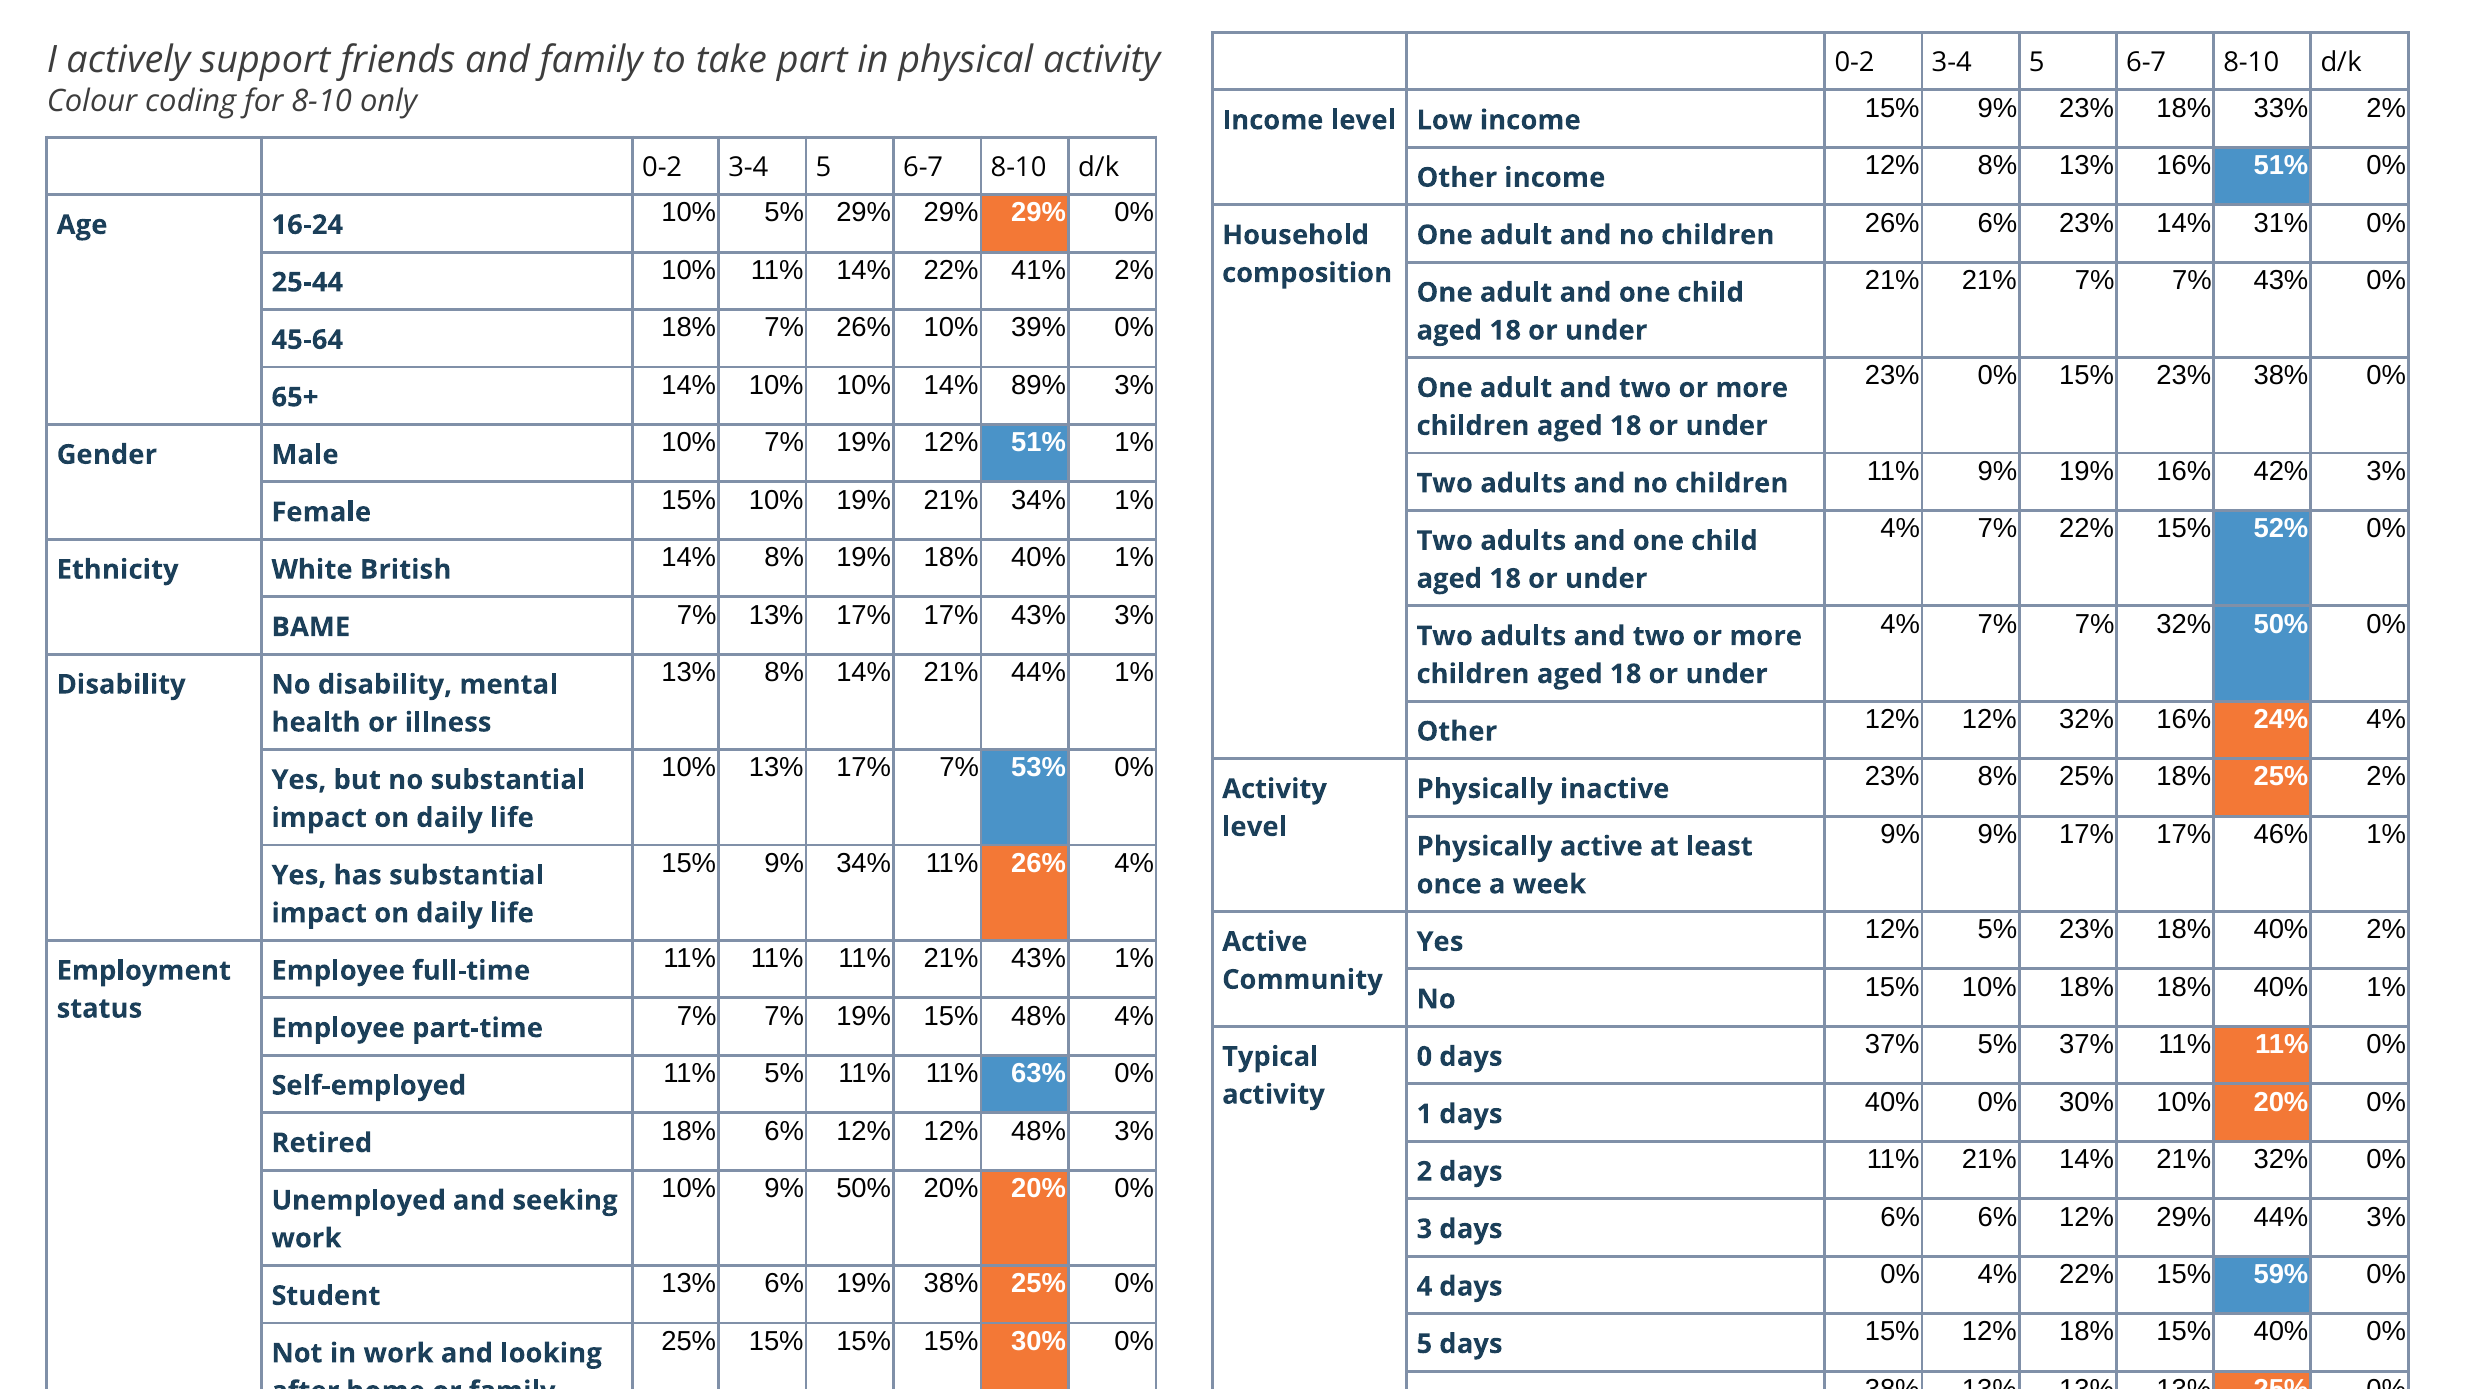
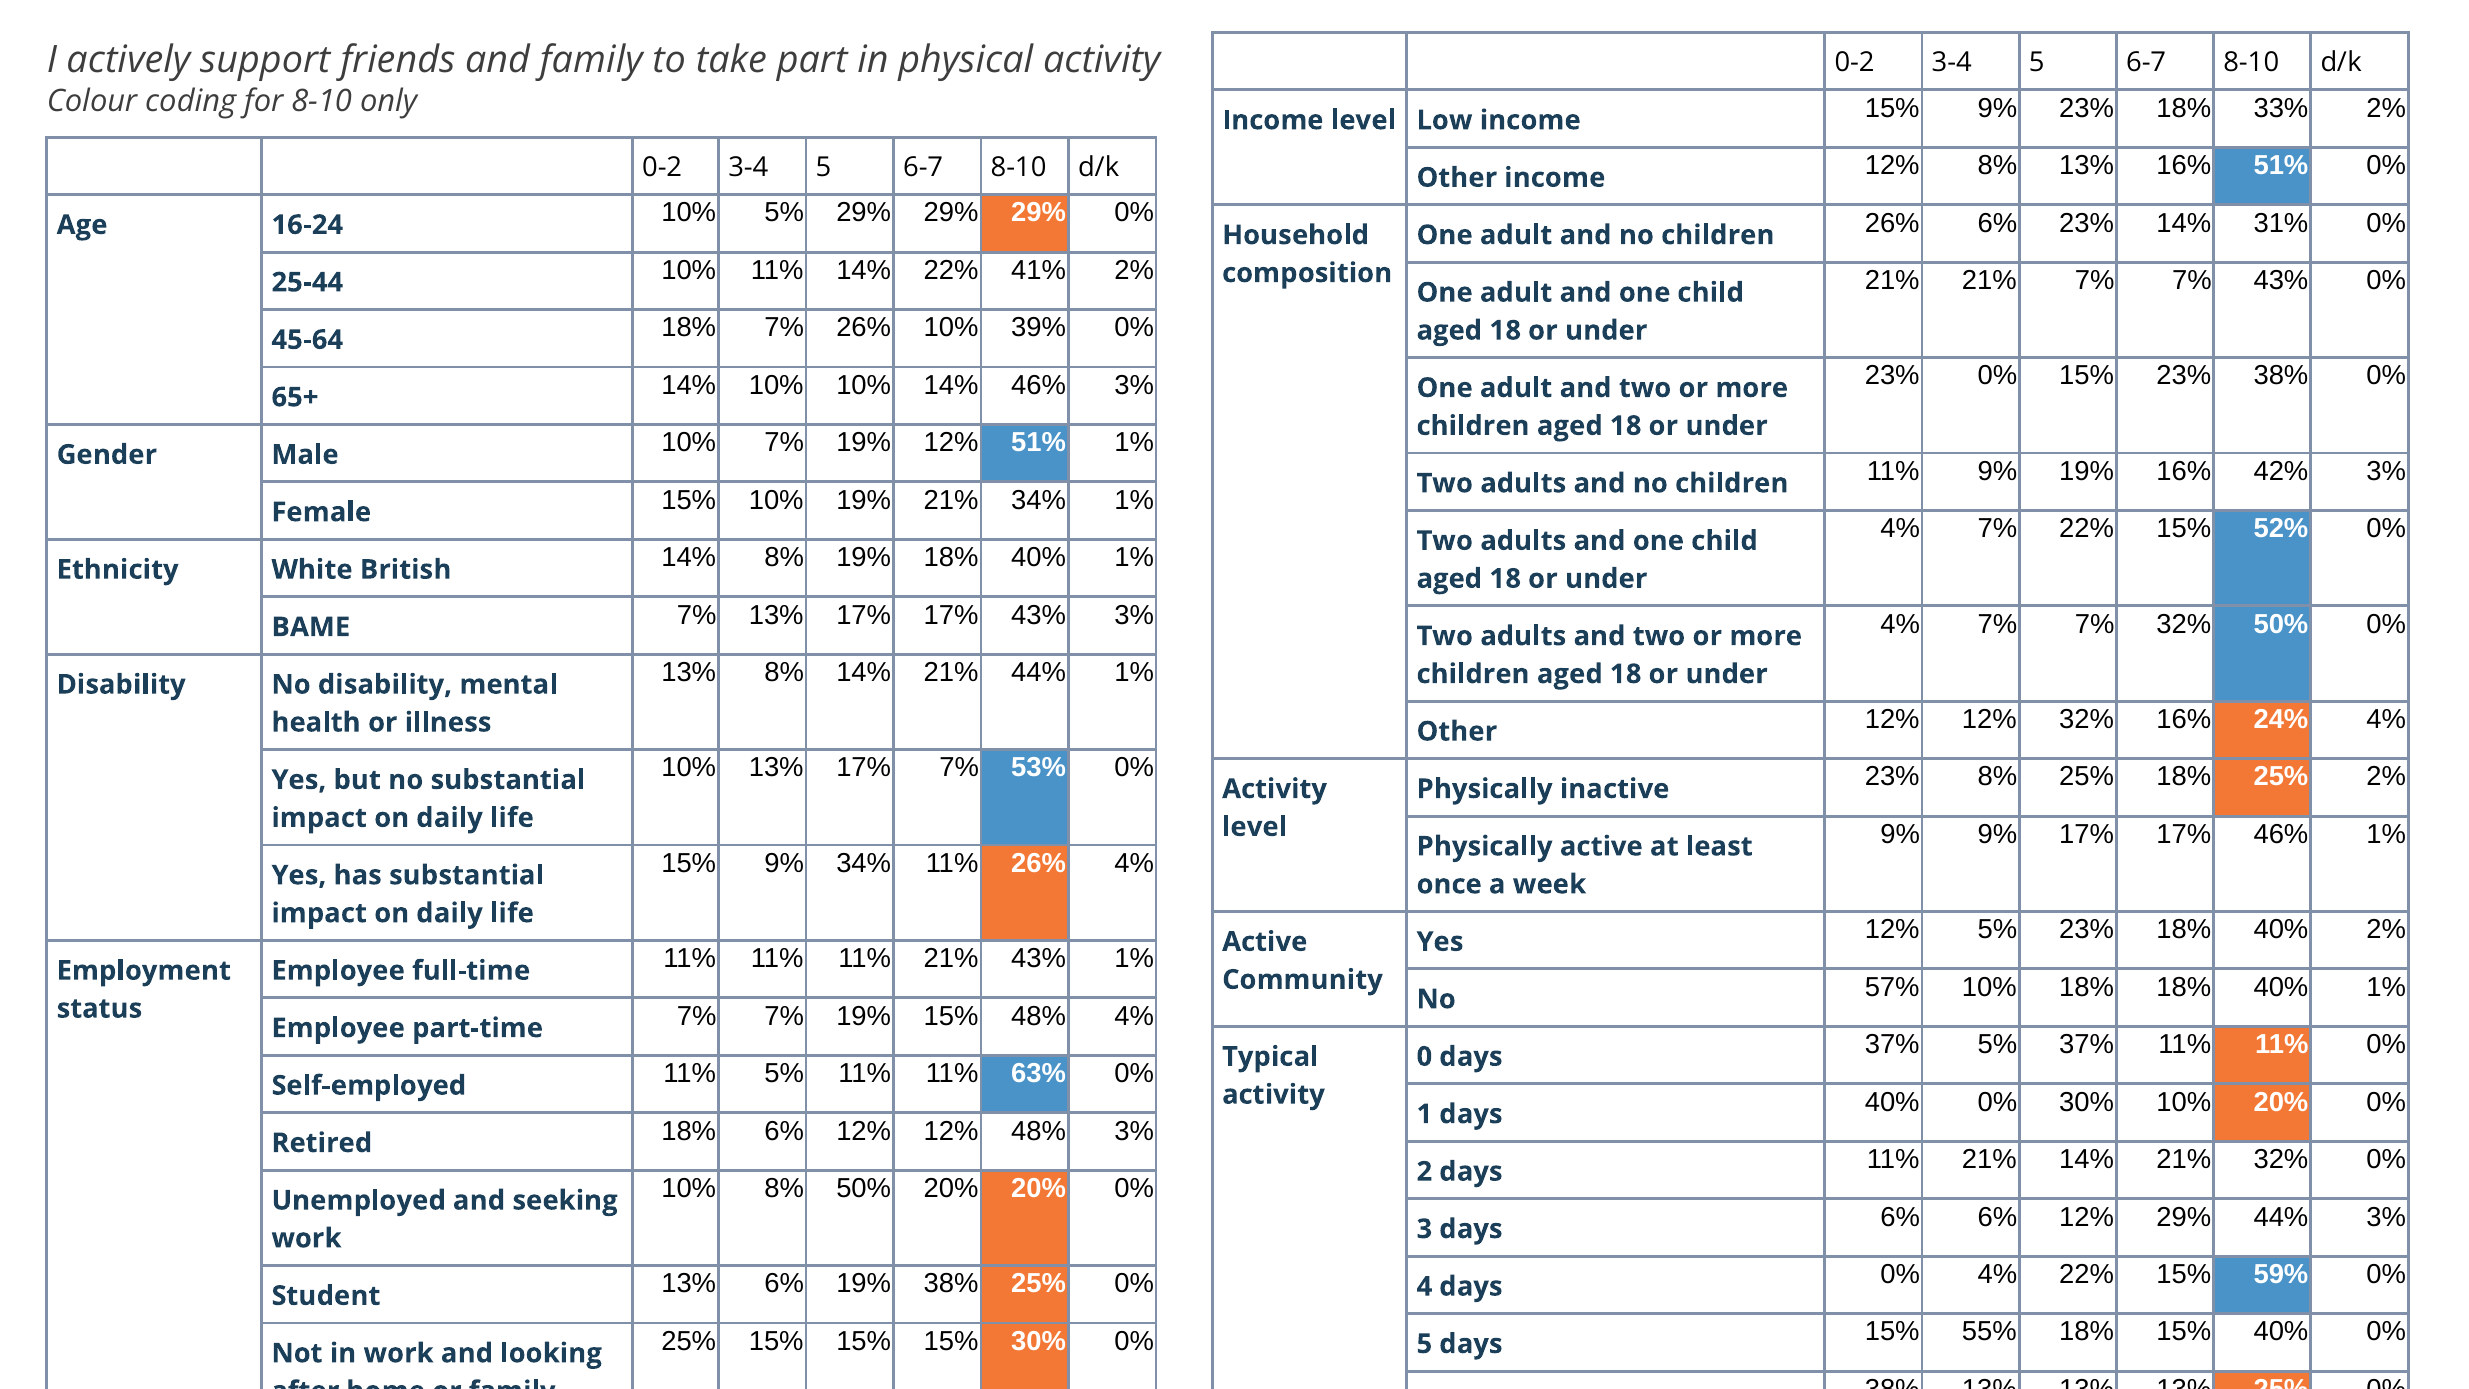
14% 89%: 89% -> 46%
No 15%: 15% -> 57%
10% 9%: 9% -> 8%
15% 12%: 12% -> 55%
